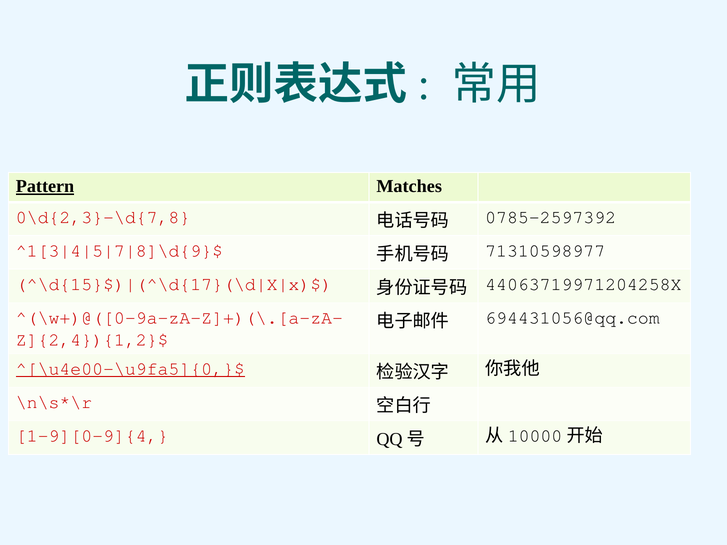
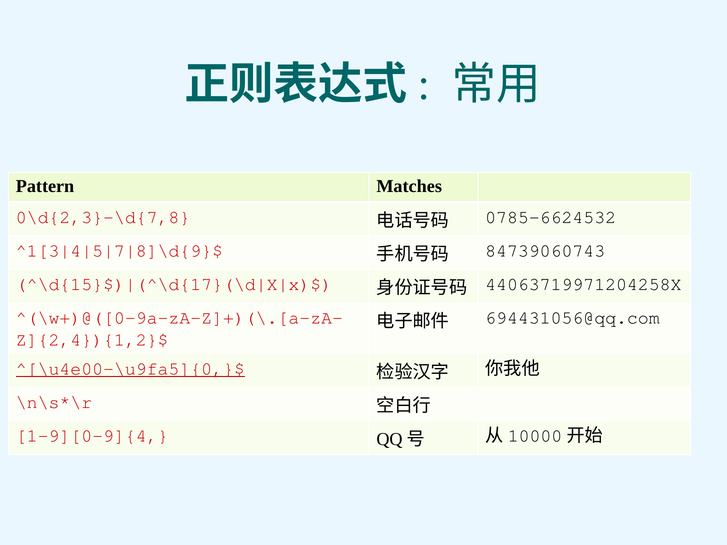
Pattern underline: present -> none
0785-2597392: 0785-2597392 -> 0785-6624532
71310598977: 71310598977 -> 84739060743
